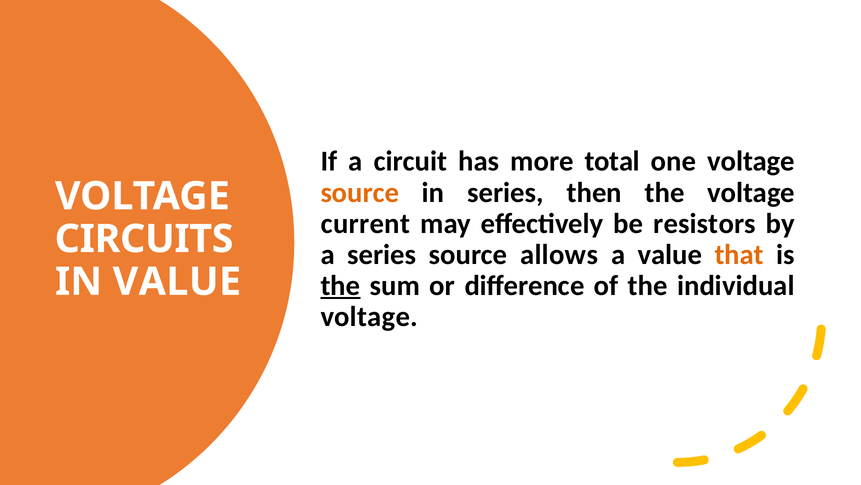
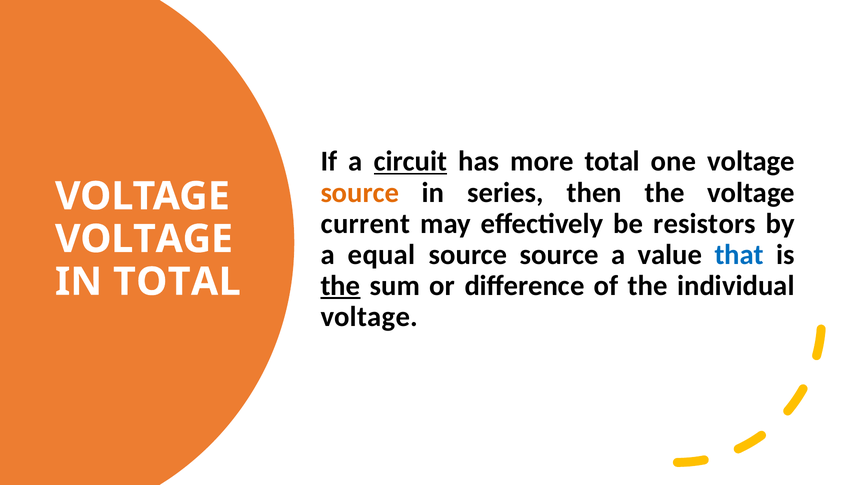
circuit underline: none -> present
CIRCUITS at (144, 239): CIRCUITS -> VOLTAGE
a series: series -> equal
source allows: allows -> source
that colour: orange -> blue
IN VALUE: VALUE -> TOTAL
